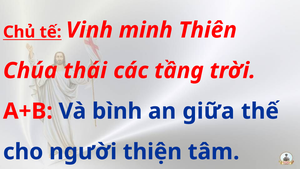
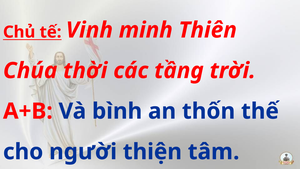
thái: thái -> thời
giữa: giữa -> thốn
